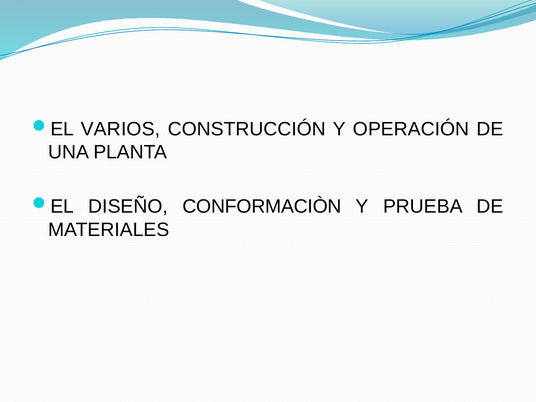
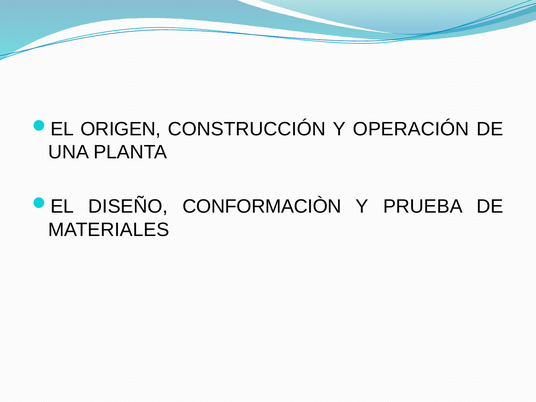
VARIOS: VARIOS -> ORIGEN
